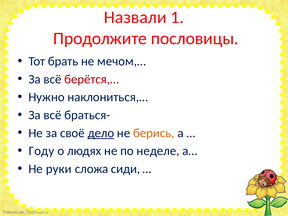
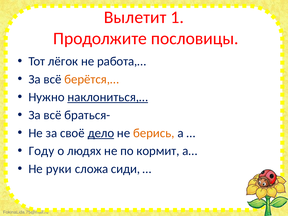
Назвали: Назвали -> Вылетит
брать: брать -> лёгок
мечом,…: мечом,… -> работа,…
берётся,… colour: red -> orange
наклониться,… underline: none -> present
неделе: неделе -> кормит
